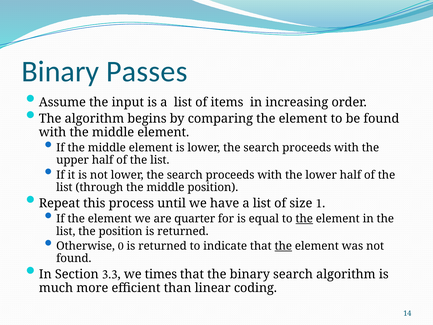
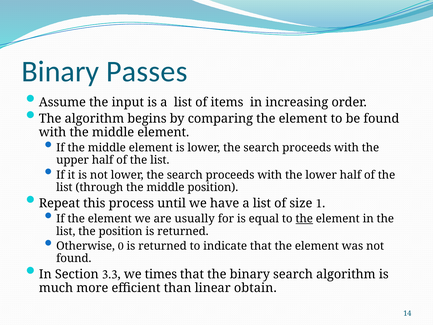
quarter: quarter -> usually
the at (283, 246) underline: present -> none
coding: coding -> obtain
